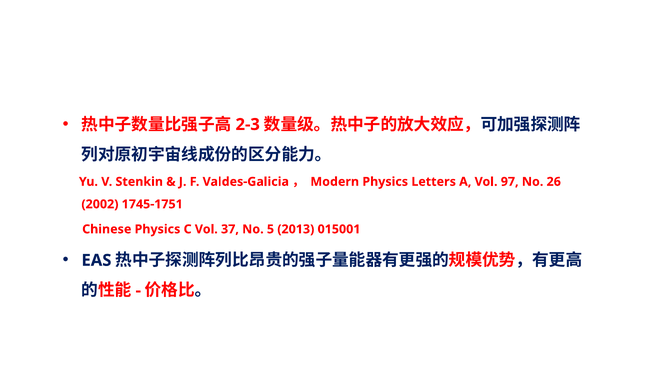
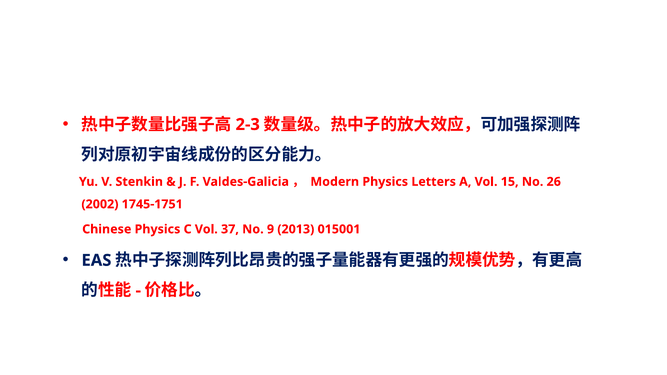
97: 97 -> 15
5: 5 -> 9
